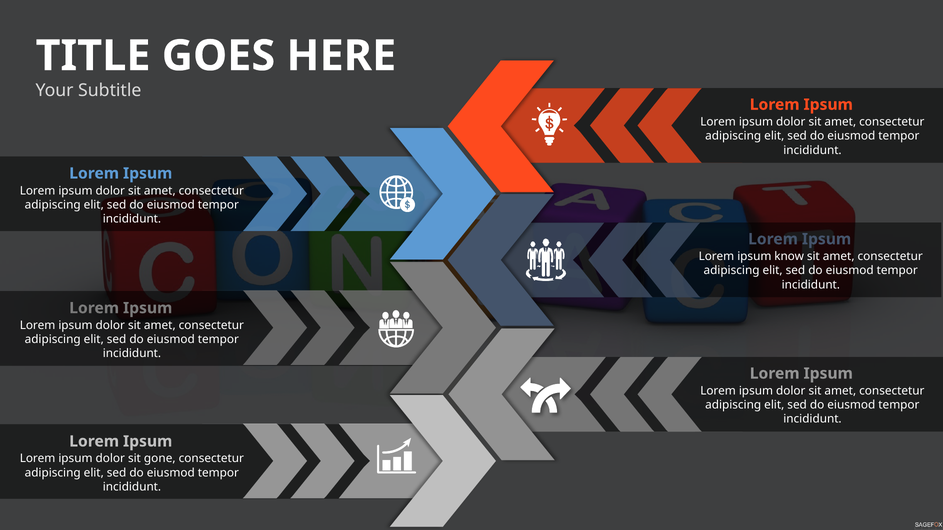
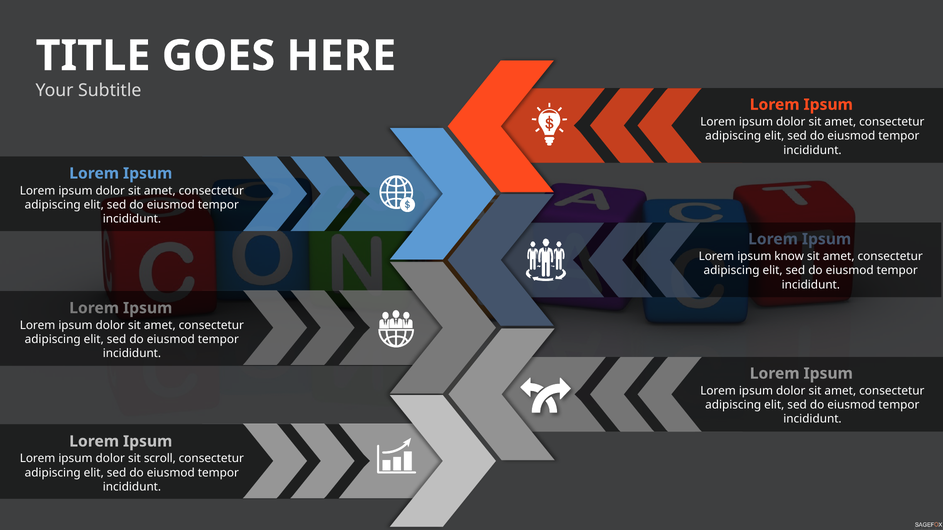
gone: gone -> scroll
